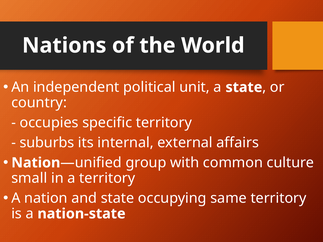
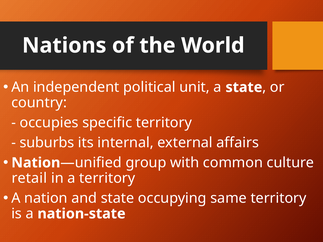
small: small -> retail
